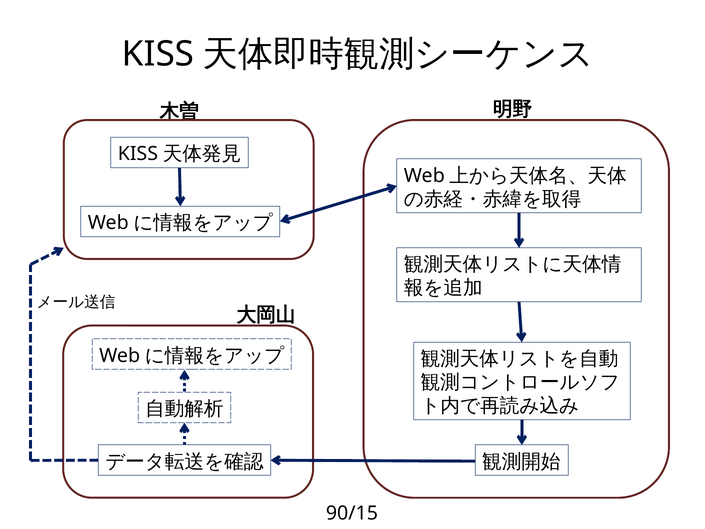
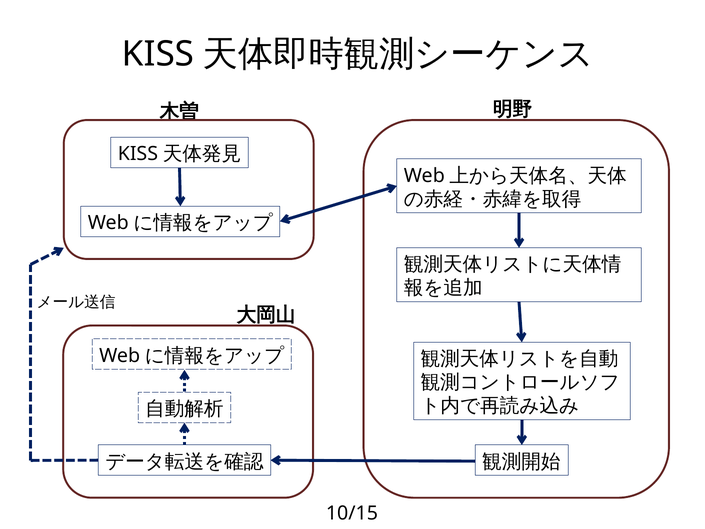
90/15: 90/15 -> 10/15
